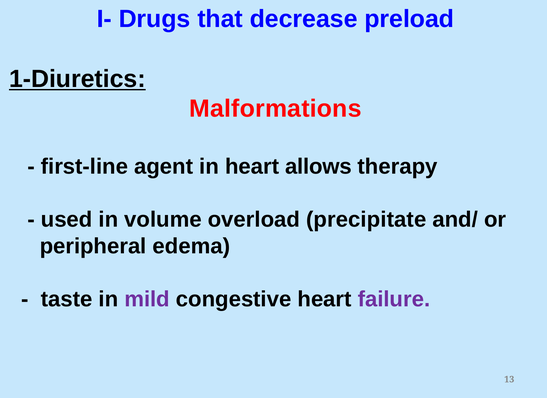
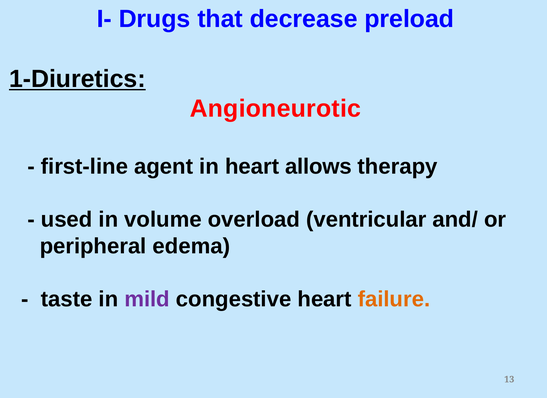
Malformations: Malformations -> Angioneurotic
precipitate: precipitate -> ventricular
failure colour: purple -> orange
